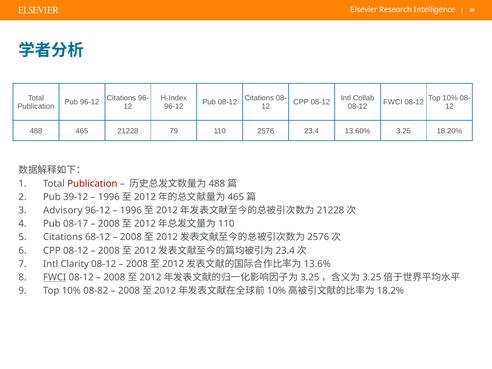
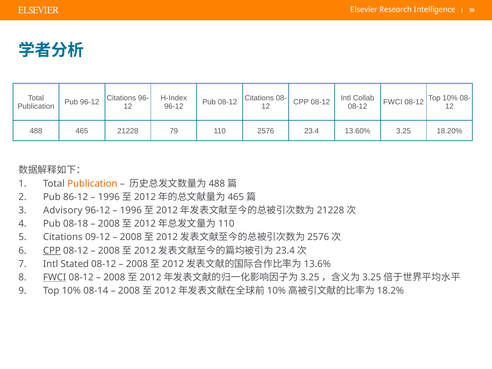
Publication at (92, 184) colour: red -> orange
39-12: 39-12 -> 86-12
08-17: 08-17 -> 08-18
68-12: 68-12 -> 09-12
CPP at (52, 251) underline: none -> present
Clarity: Clarity -> Stated
08-82: 08-82 -> 08-14
